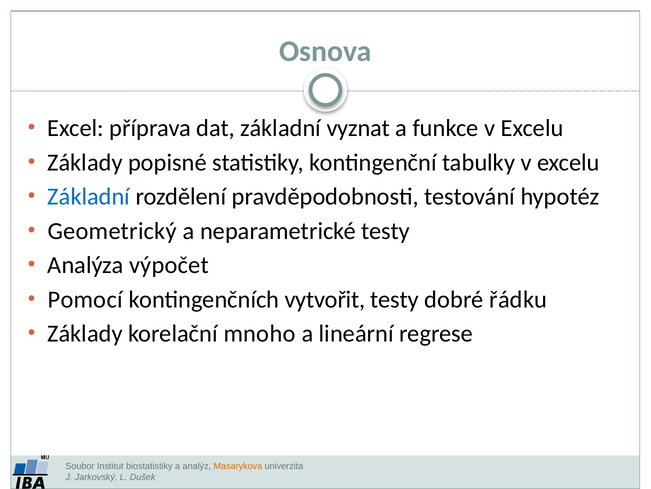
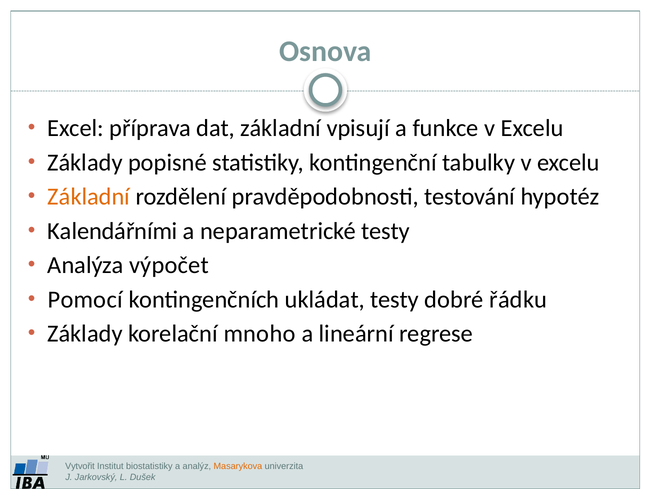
vyznat: vyznat -> vpisují
Základní at (89, 197) colour: blue -> orange
Geometrický: Geometrický -> Kalendářními
vytvořit: vytvořit -> ukládat
Soubor: Soubor -> Vytvořit
